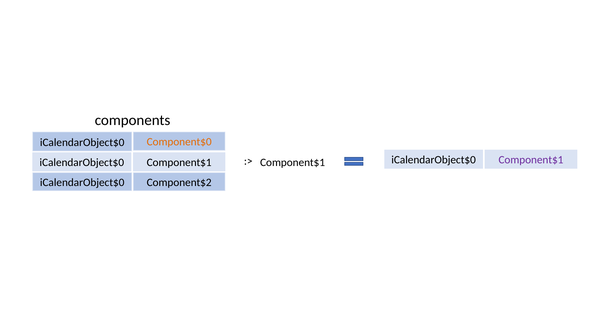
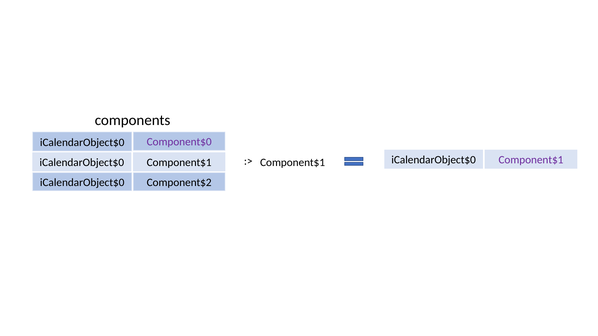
Component$0 colour: orange -> purple
